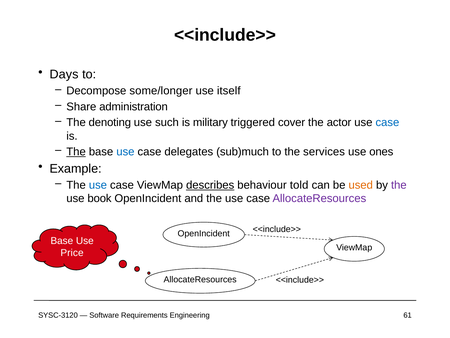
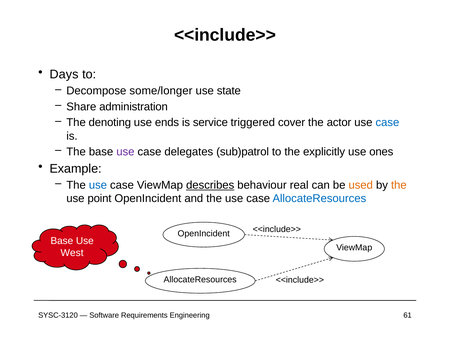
itself: itself -> state
such: such -> ends
military: military -> service
The at (76, 152) underline: present -> none
use at (125, 152) colour: blue -> purple
sub)much: sub)much -> sub)patrol
services: services -> explicitly
told: told -> real
the at (399, 185) colour: purple -> orange
book: book -> point
AllocateResources at (319, 198) colour: purple -> blue
Price: Price -> West
